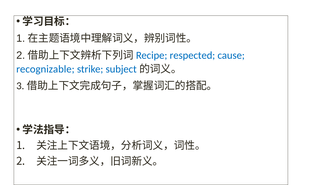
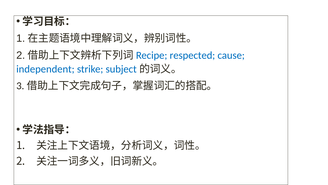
recognizable: recognizable -> independent
